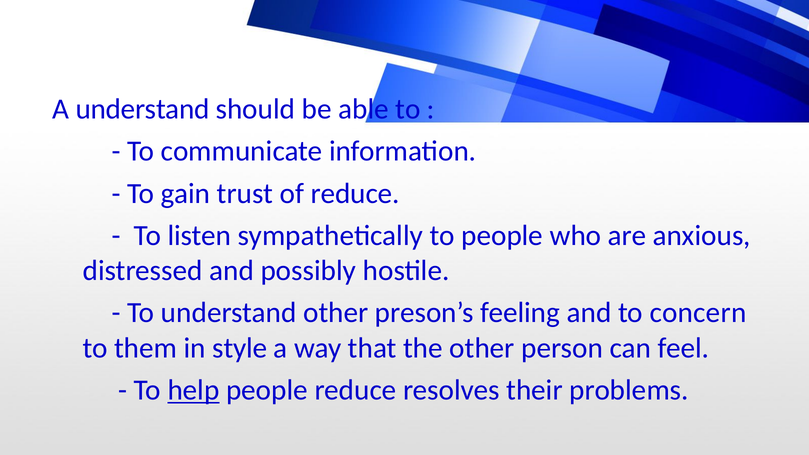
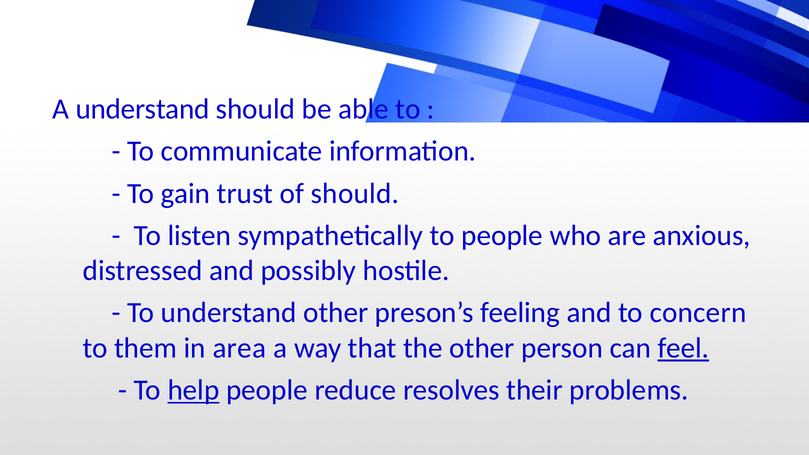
of reduce: reduce -> should
style: style -> area
feel underline: none -> present
